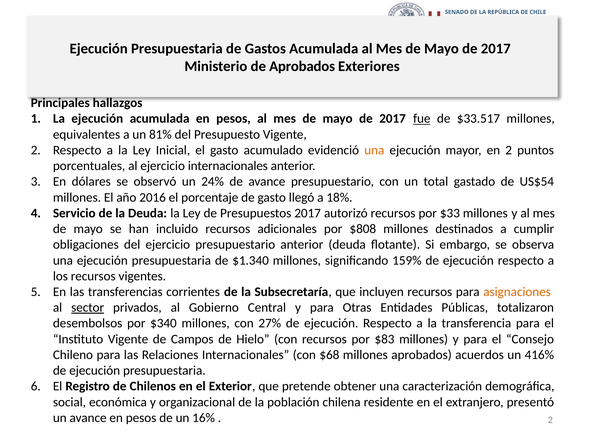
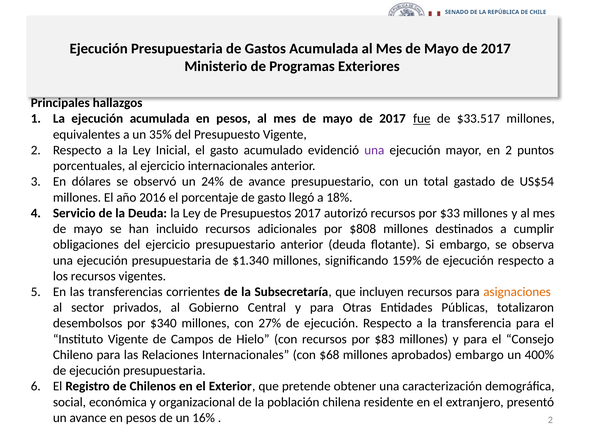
de Aprobados: Aprobados -> Programas
81%: 81% -> 35%
una at (374, 150) colour: orange -> purple
sector underline: present -> none
aprobados acuerdos: acuerdos -> embargo
416%: 416% -> 400%
